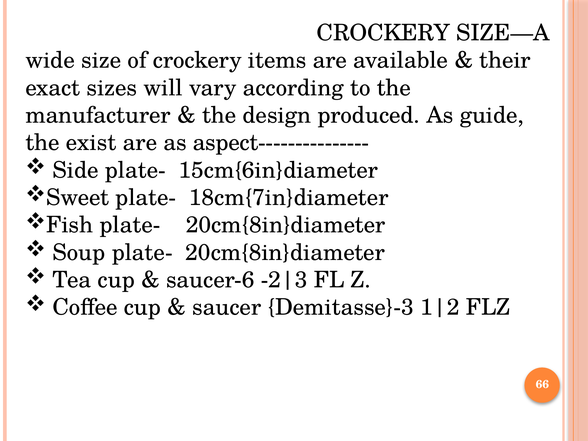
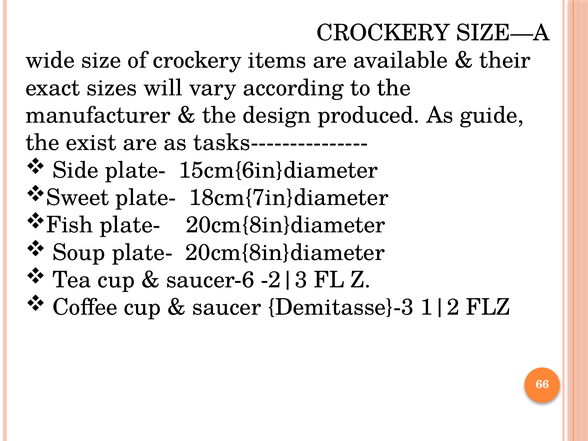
aspect---------------: aspect--------------- -> tasks---------------
